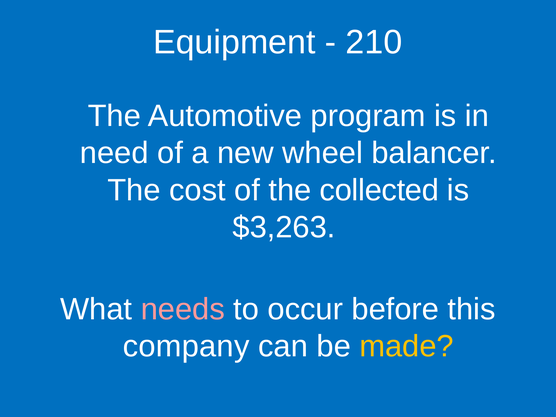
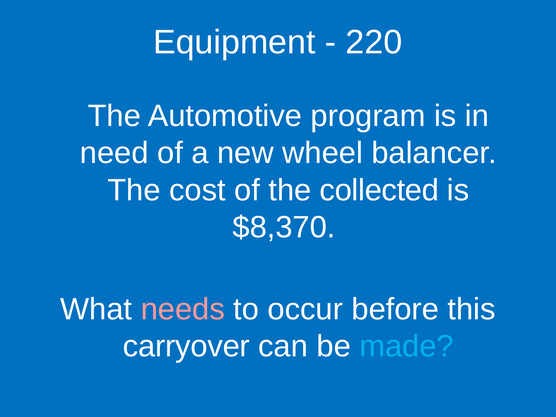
210: 210 -> 220
$3,263: $3,263 -> $8,370
company: company -> carryover
made colour: yellow -> light blue
